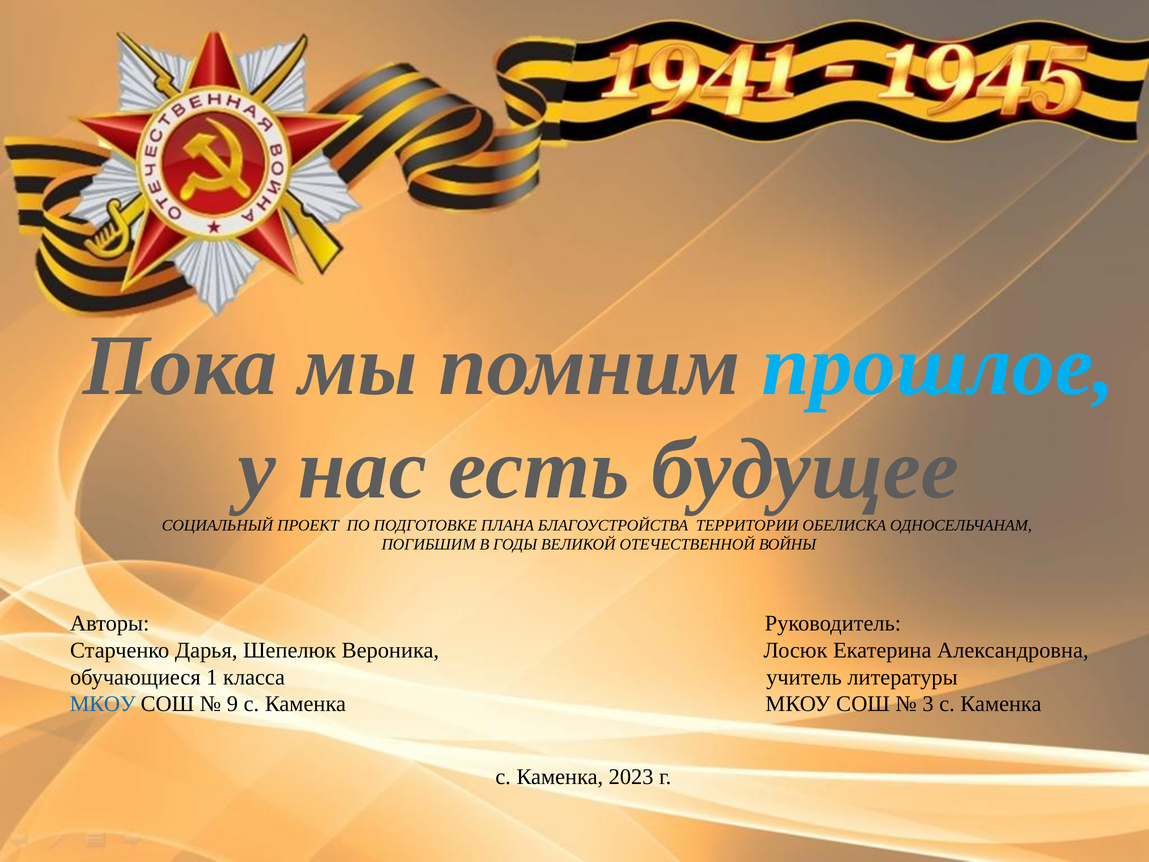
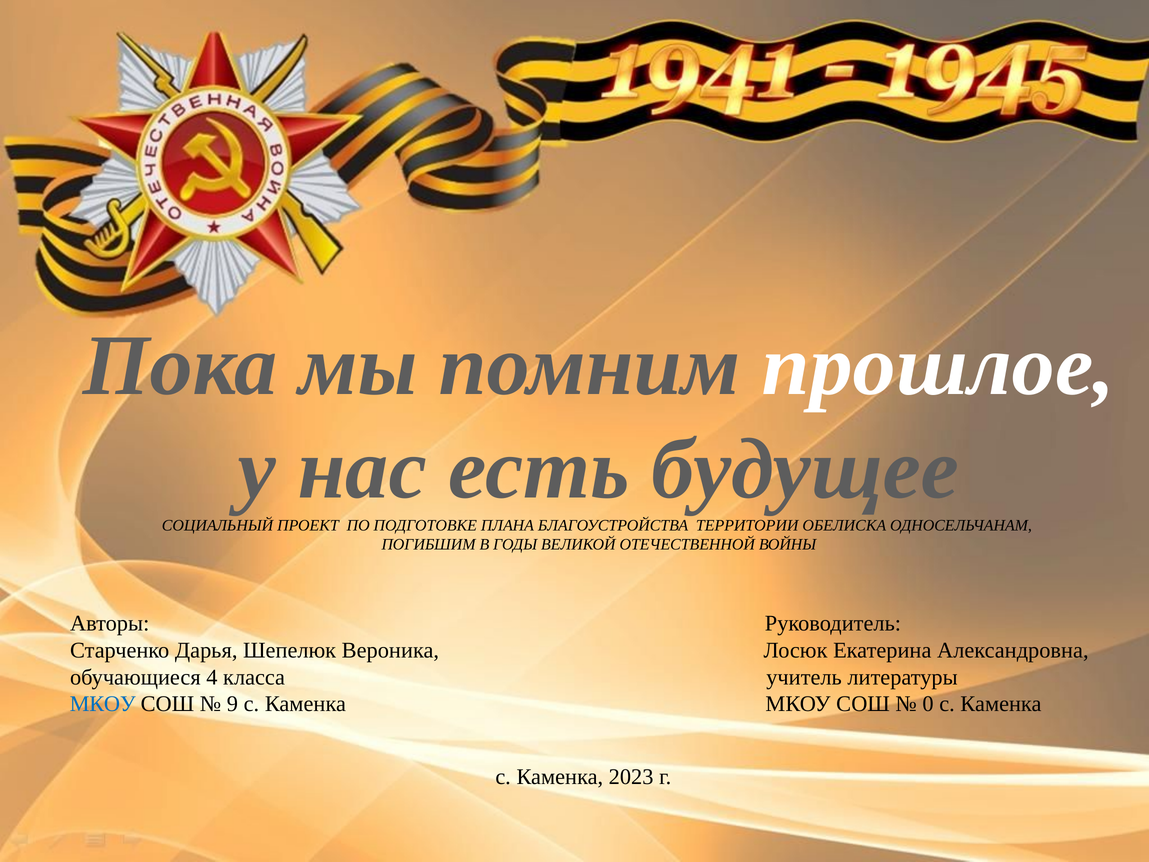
прошлое colour: light blue -> white
1: 1 -> 4
3: 3 -> 0
